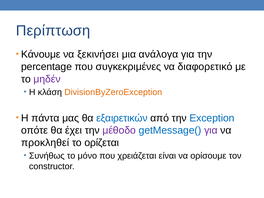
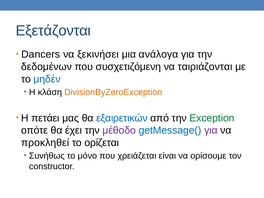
Περίπτωση: Περίπτωση -> Εξετάζονται
Κάνουμε: Κάνουμε -> Dancers
percentage: percentage -> δεδομένων
συγκεκριμένες: συγκεκριμένες -> συσχετιζόμενη
διαφορετικό: διαφορετικό -> ταιριάζονται
μηδέν colour: purple -> blue
πάντα: πάντα -> πετάει
Exception colour: blue -> green
